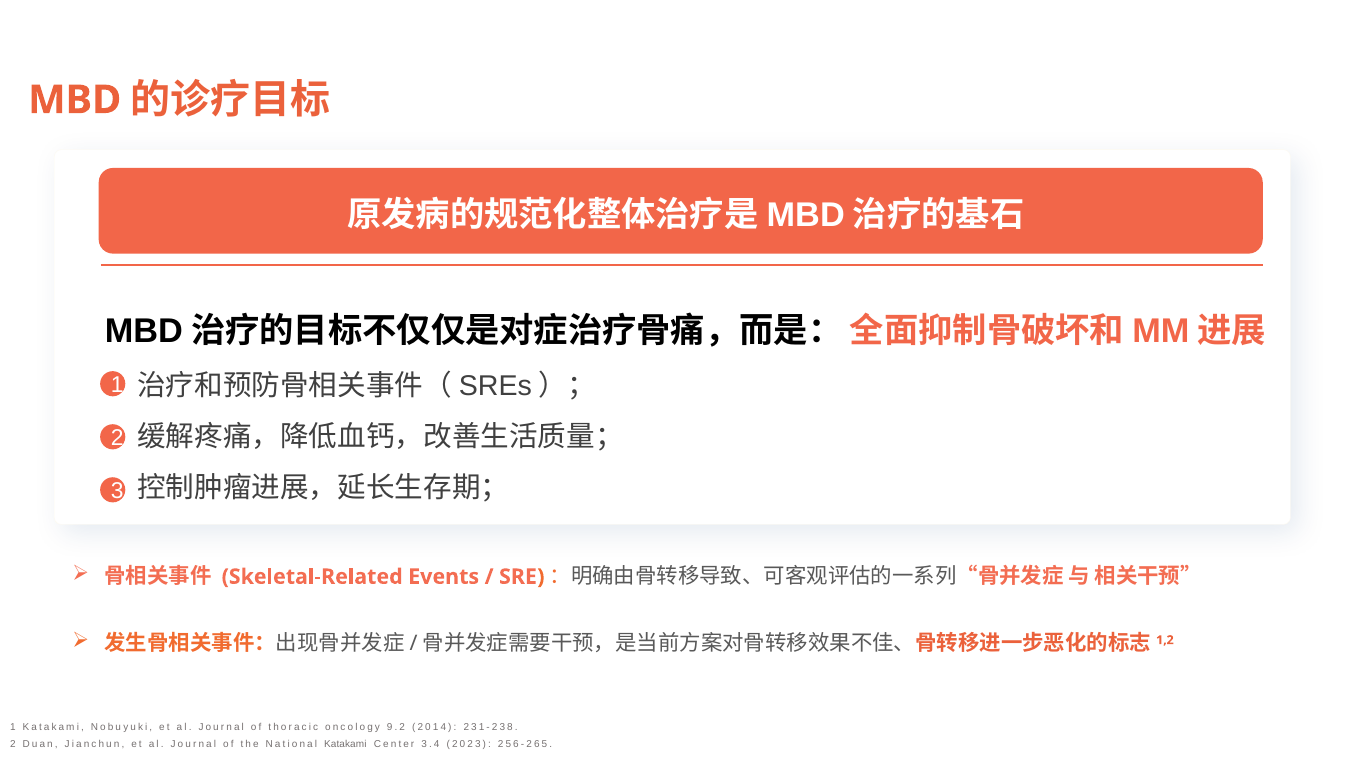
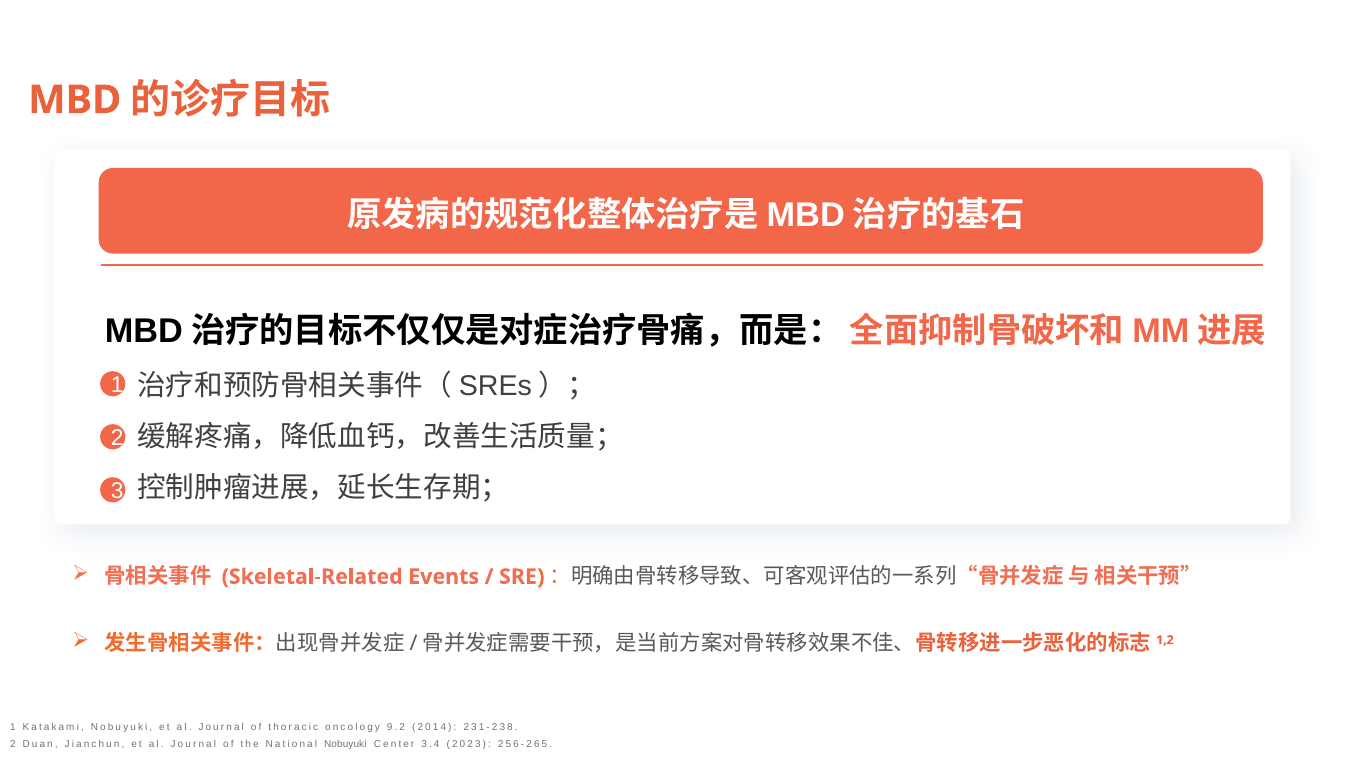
National Katakami: Katakami -> Nobuyuki
